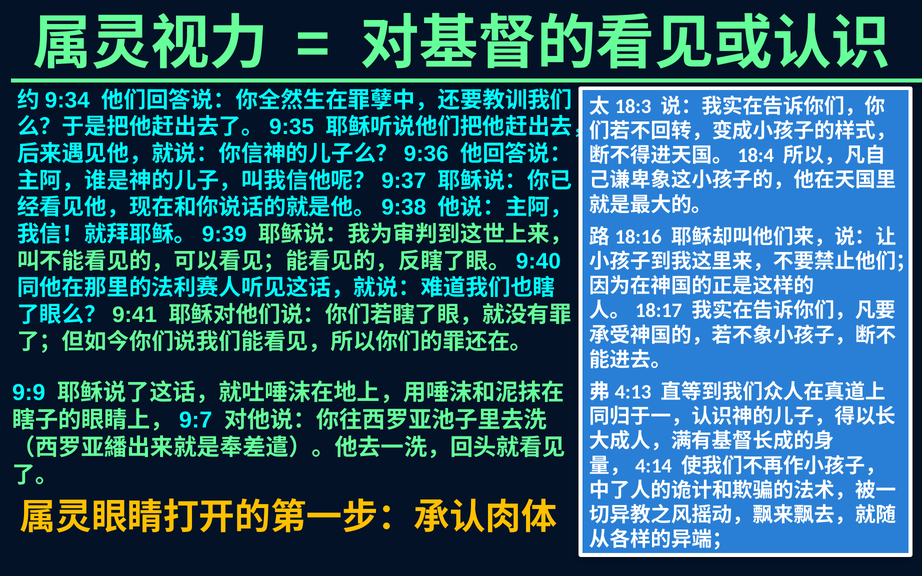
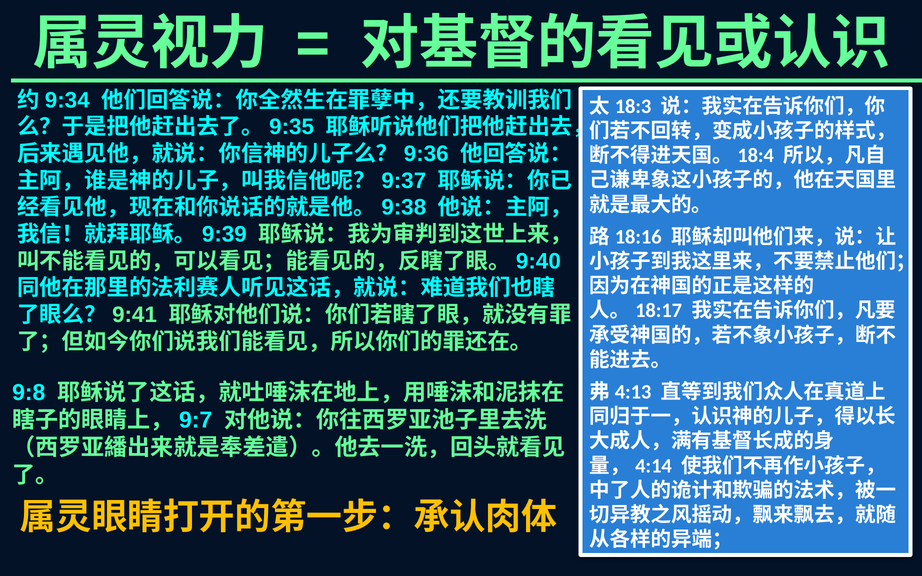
9:9: 9:9 -> 9:8
